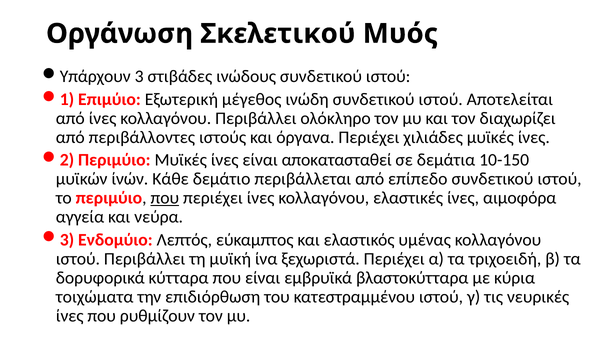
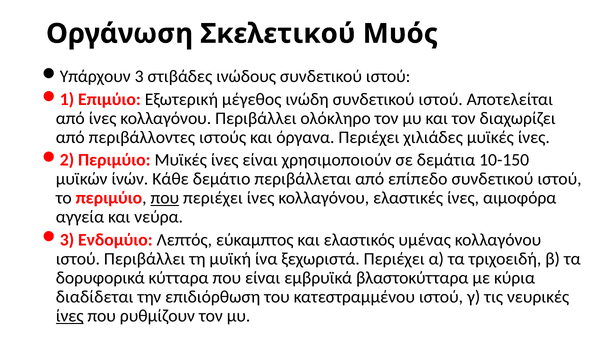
αποκατασταθεί: αποκατασταθεί -> χρησιμοποιούν
τοιχώματα: τοιχώματα -> διαδίδεται
ίνες at (70, 315) underline: none -> present
